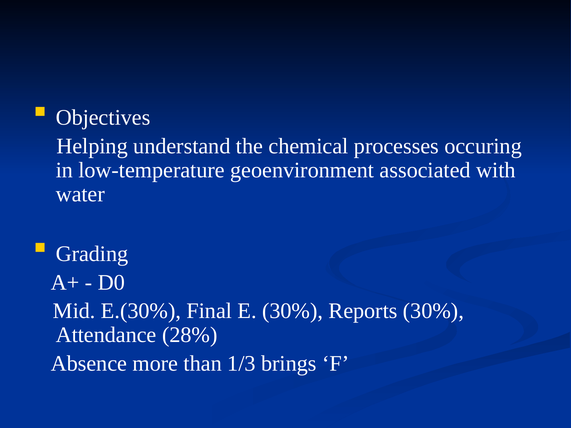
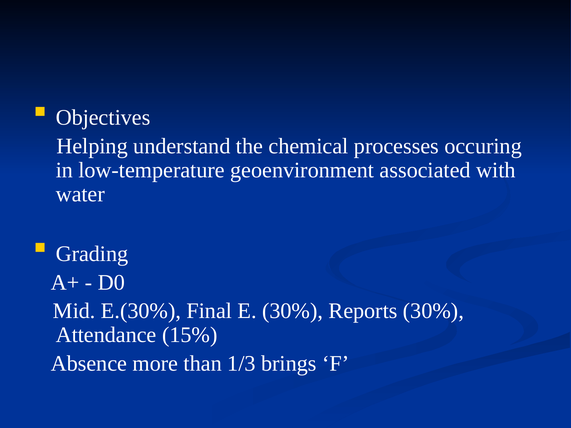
28%: 28% -> 15%
